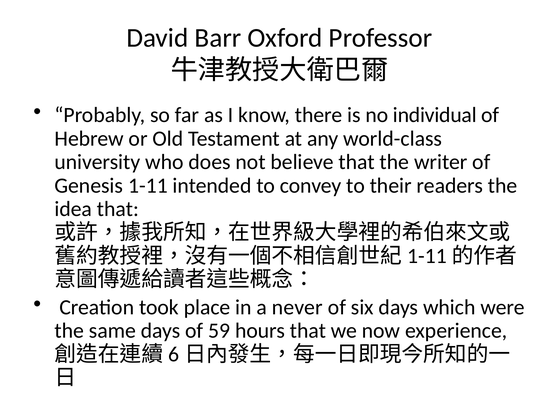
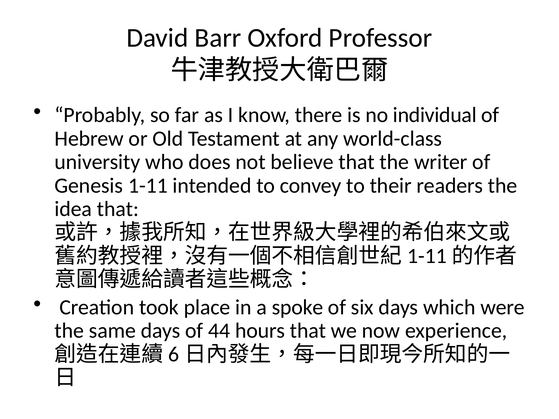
never: never -> spoke
59: 59 -> 44
